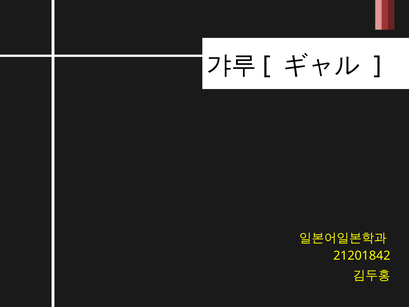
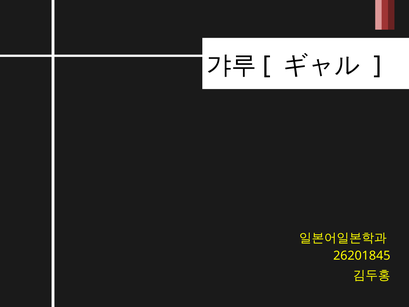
21201842: 21201842 -> 26201845
